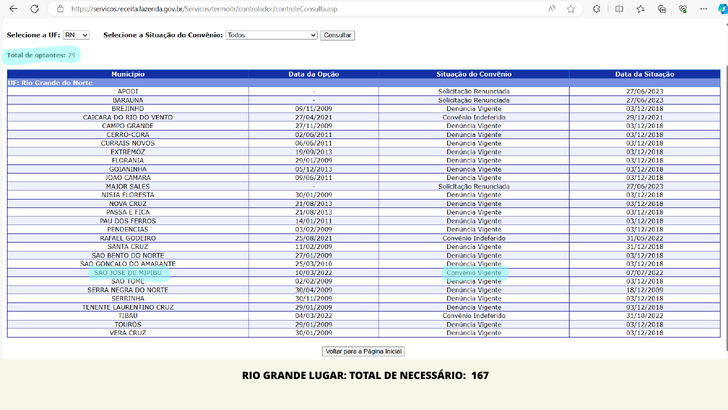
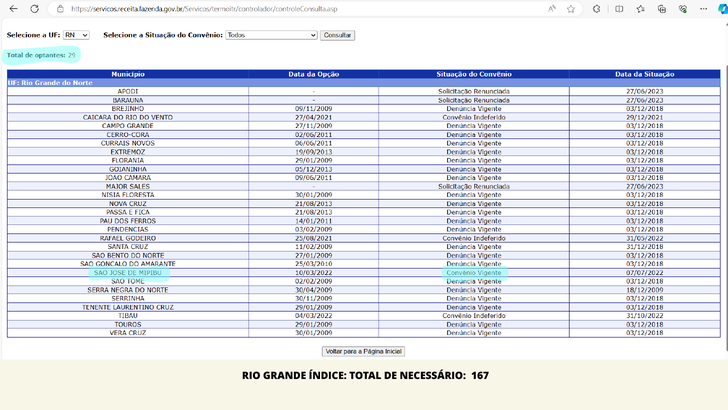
LUGAR: LUGAR -> ÍNDICE
